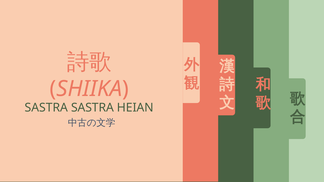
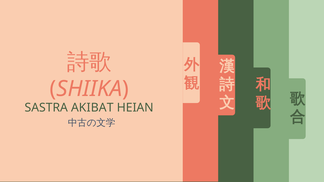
SASTRA SASTRA: SASTRA -> AKIBAT
